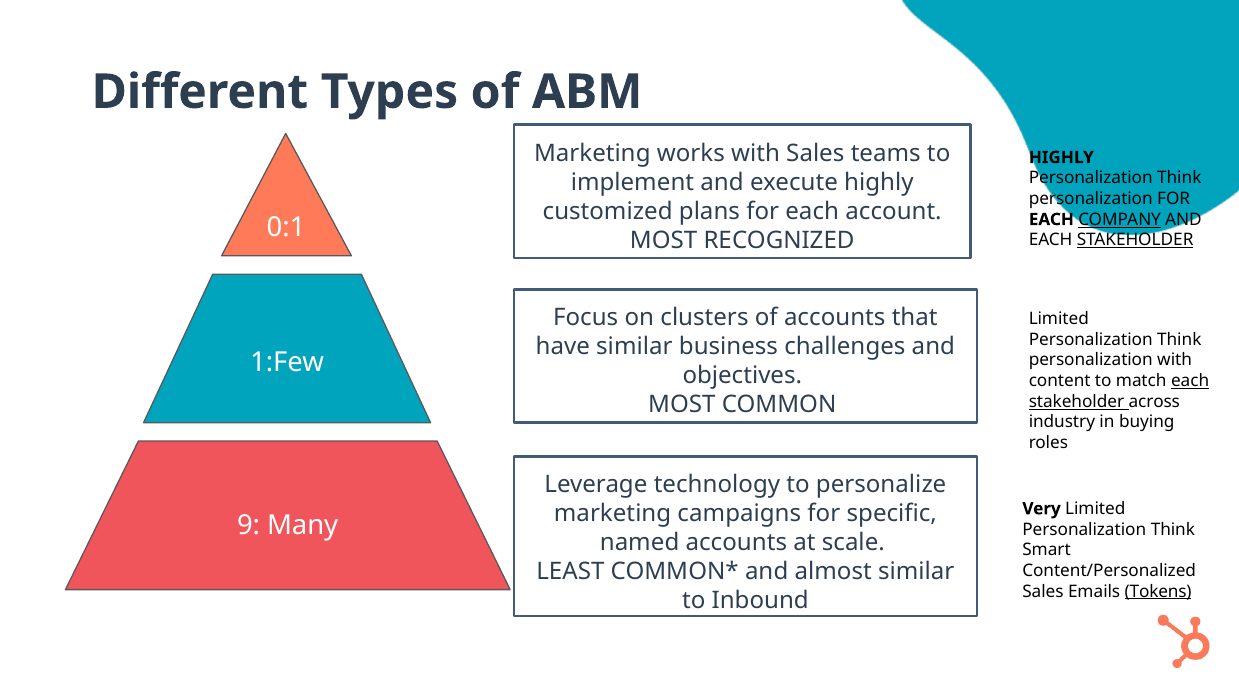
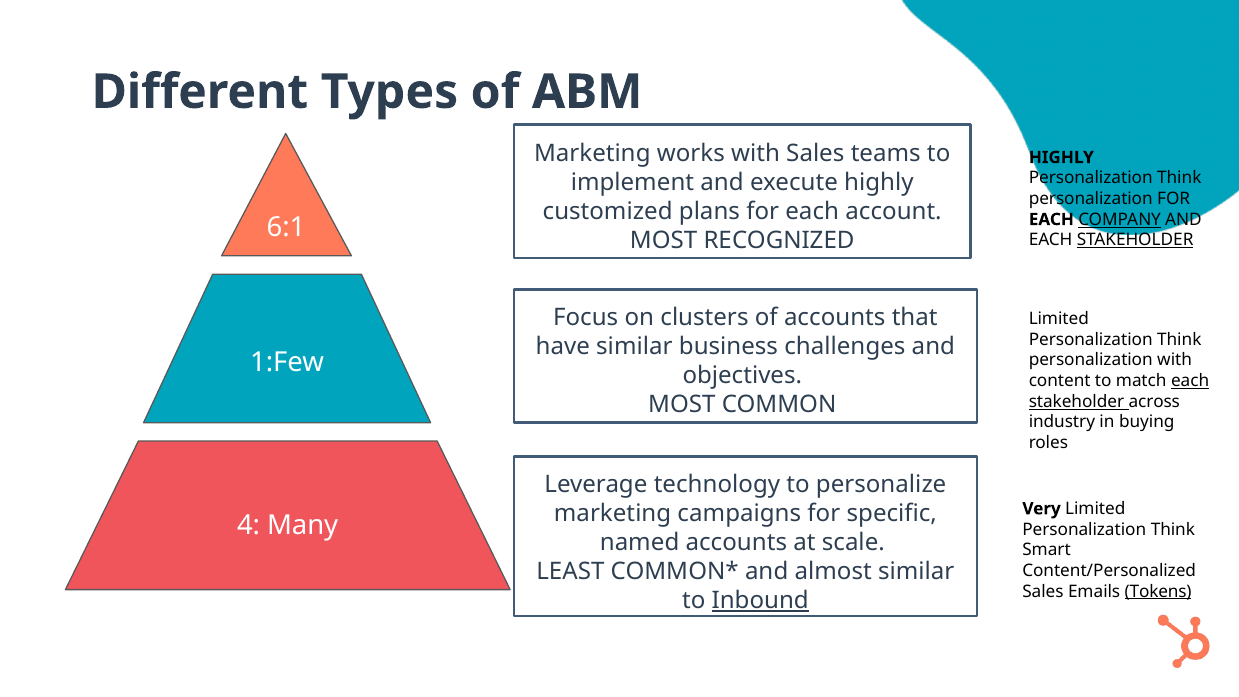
0:1: 0:1 -> 6:1
9: 9 -> 4
Inbound underline: none -> present
